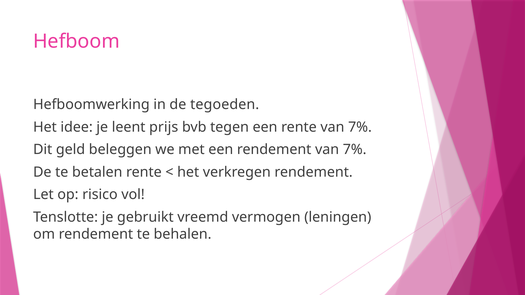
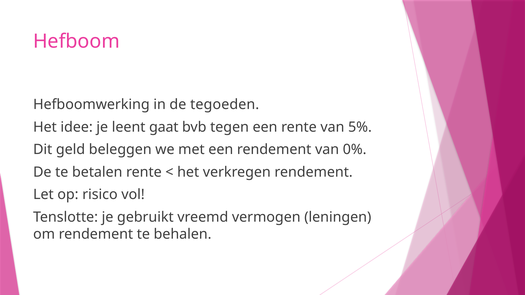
prijs: prijs -> gaat
rente van 7%: 7% -> 5%
rendement van 7%: 7% -> 0%
